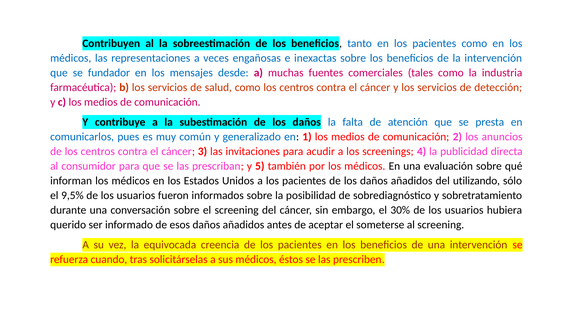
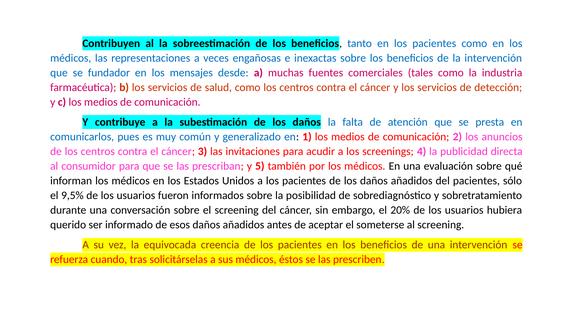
del utilizando: utilizando -> pacientes
30%: 30% -> 20%
